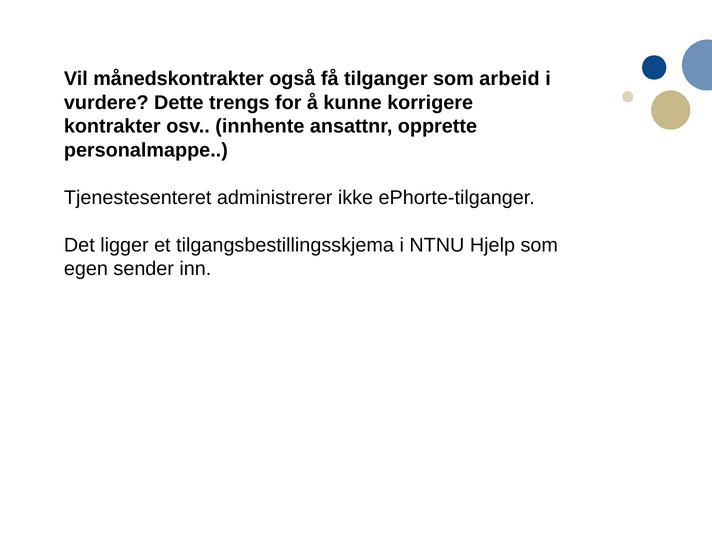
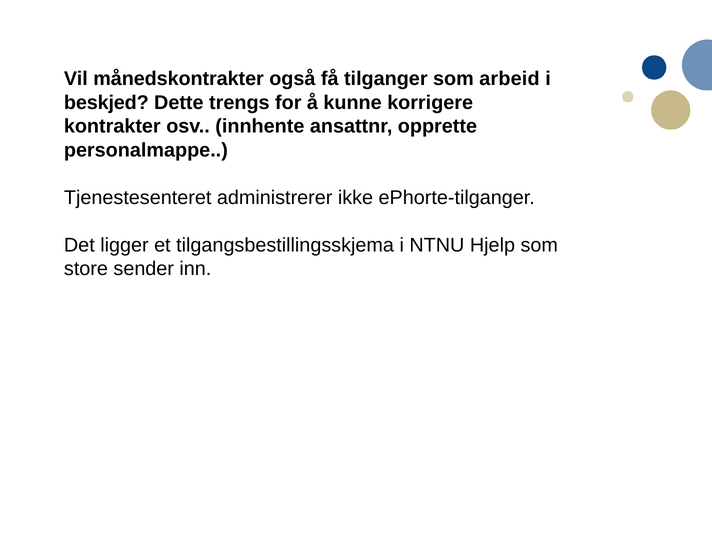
vurdere: vurdere -> beskjed
egen: egen -> store
